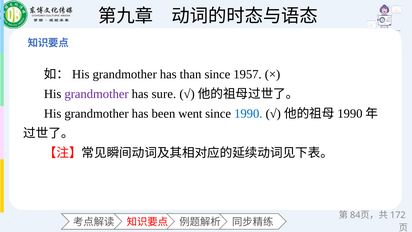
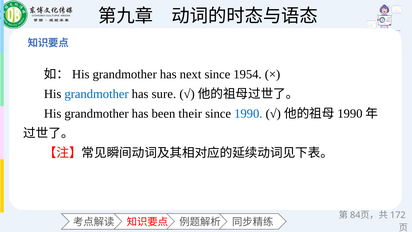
than: than -> next
1957: 1957 -> 1954
grandmother at (97, 94) colour: purple -> blue
went: went -> their
